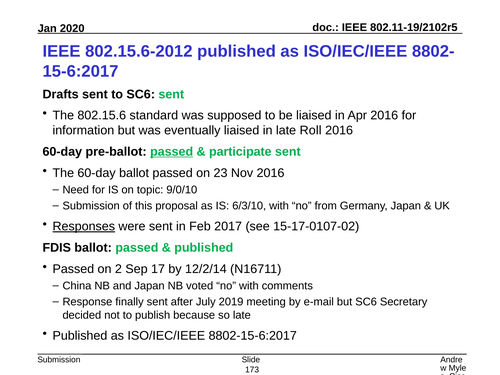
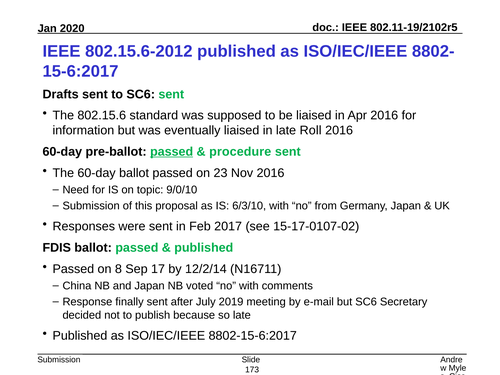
participate: participate -> procedure
Responses underline: present -> none
2: 2 -> 8
